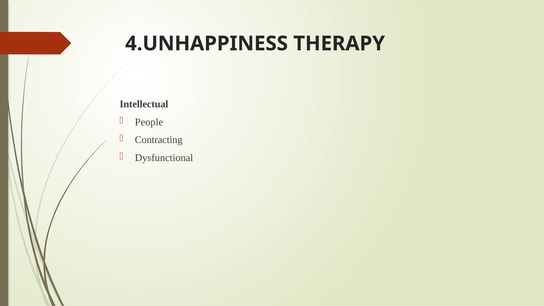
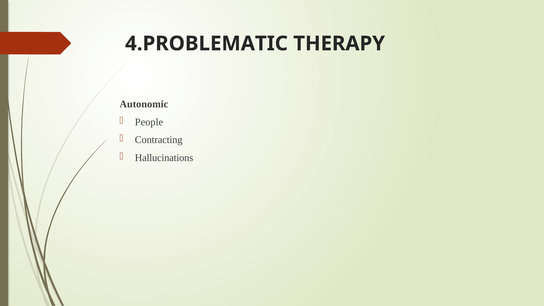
4.UNHAPPINESS: 4.UNHAPPINESS -> 4.PROBLEMATIC
Intellectual: Intellectual -> Autonomic
Dysfunctional: Dysfunctional -> Hallucinations
